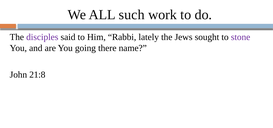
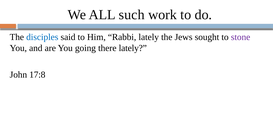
disciples colour: purple -> blue
there name: name -> lately
21:8: 21:8 -> 17:8
